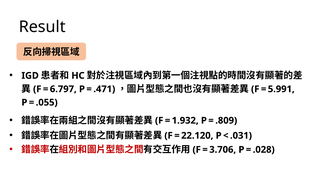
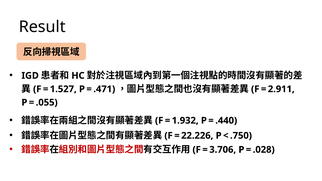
6.797: 6.797 -> 1.527
5.991: 5.991 -> 2.911
.809: .809 -> .440
22.120: 22.120 -> 22.226
.031: .031 -> .750
